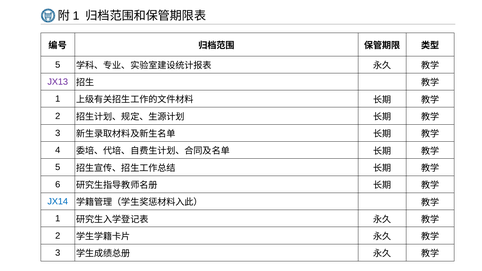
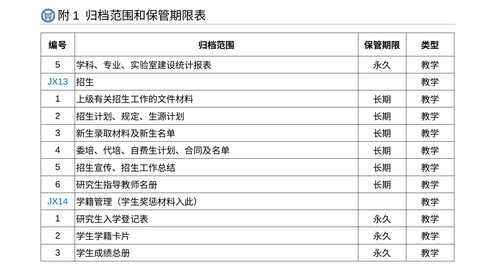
JX13 colour: purple -> blue
